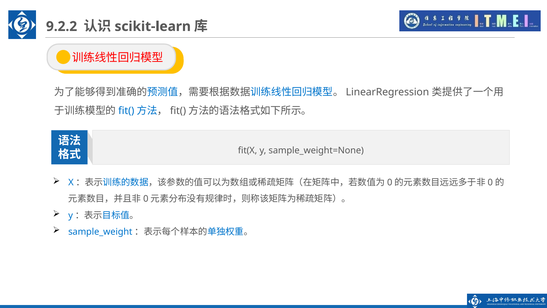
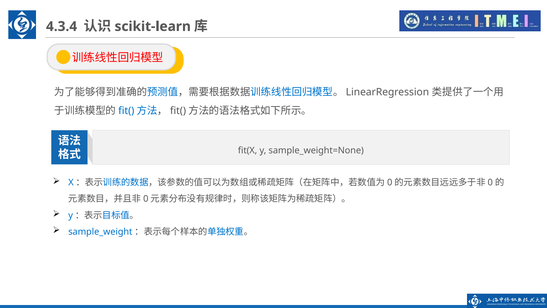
9.2.2: 9.2.2 -> 4.3.4
